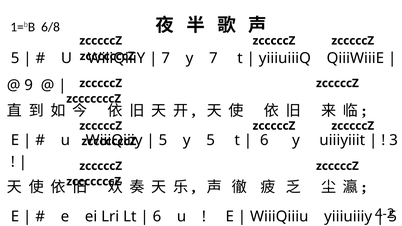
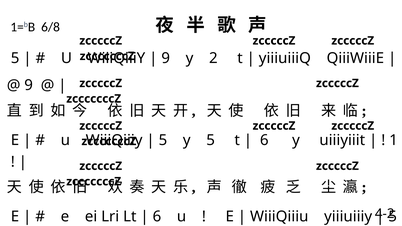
7 at (166, 58): 7 -> 9
y 7: 7 -> 2
3: 3 -> 1
